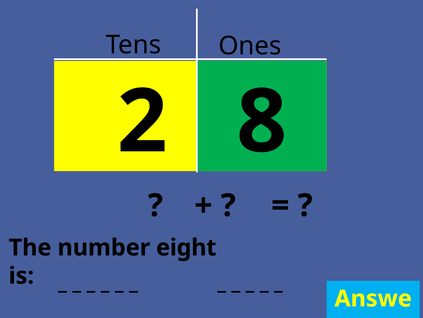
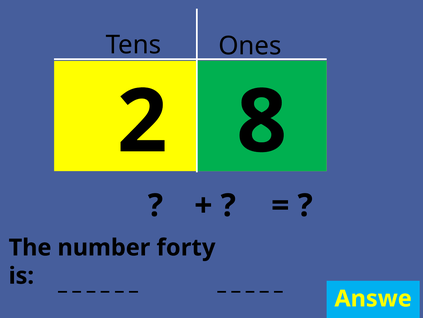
eight: eight -> forty
